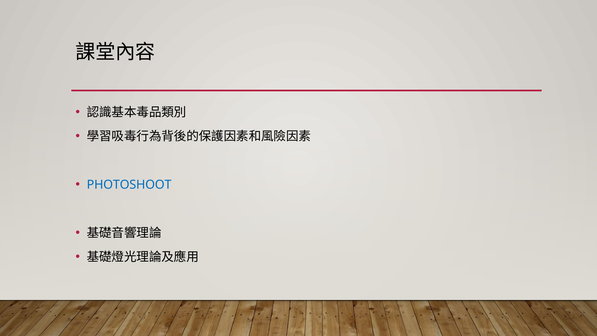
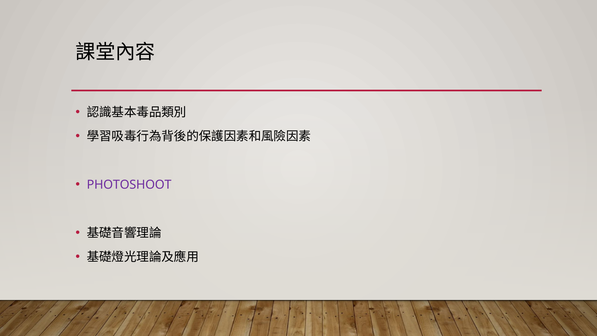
PHOTOSHOOT colour: blue -> purple
